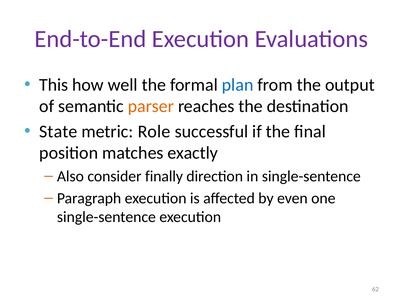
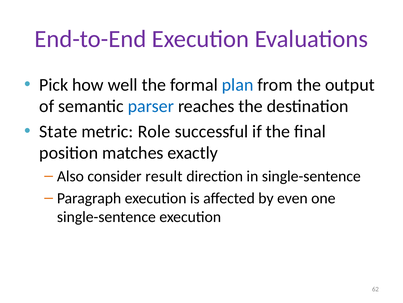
This: This -> Pick
parser colour: orange -> blue
finally: finally -> result
